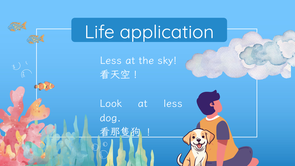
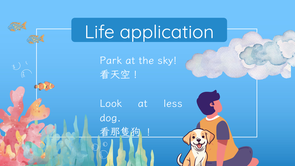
Less at (111, 60): Less -> Park
